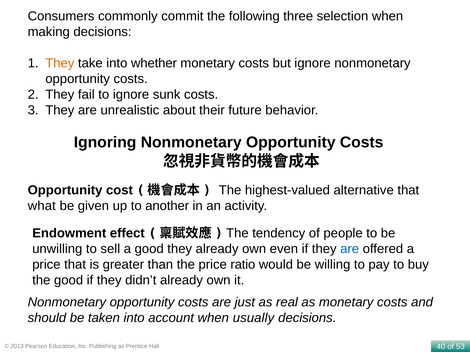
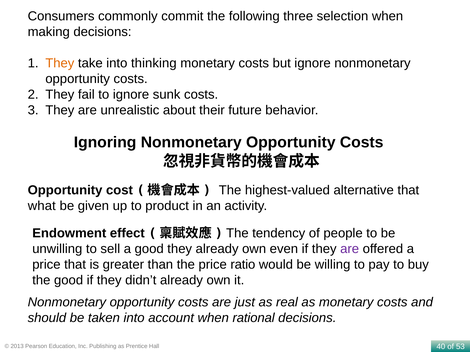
whether: whether -> thinking
another: another -> product
are at (350, 249) colour: blue -> purple
usually: usually -> rational
